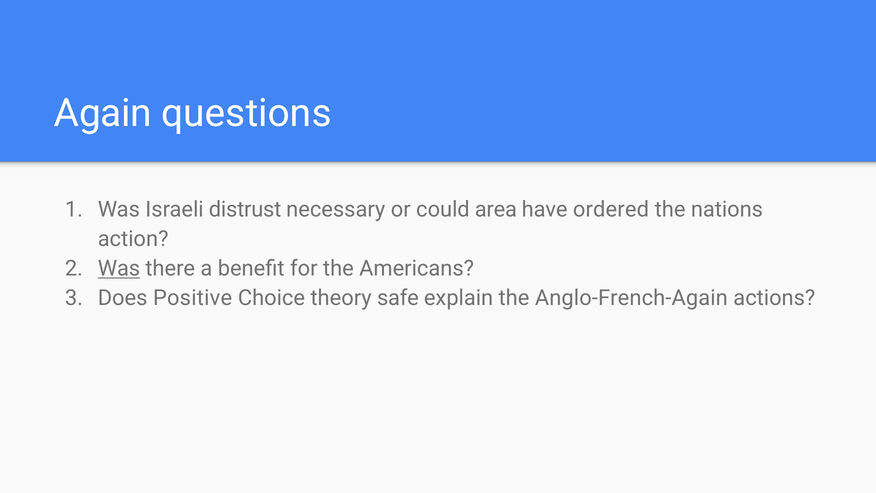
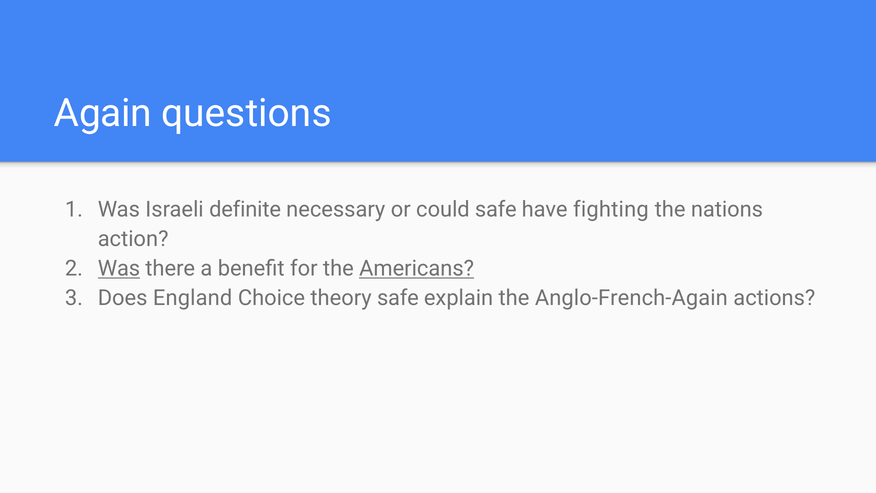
distrust: distrust -> definite
could area: area -> safe
ordered: ordered -> fighting
Americans underline: none -> present
Positive: Positive -> England
